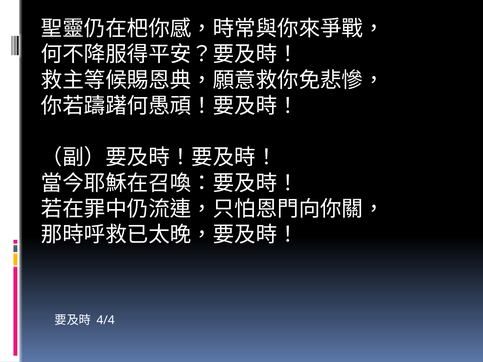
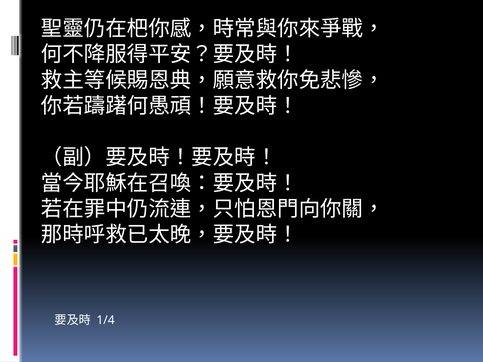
4/4: 4/4 -> 1/4
